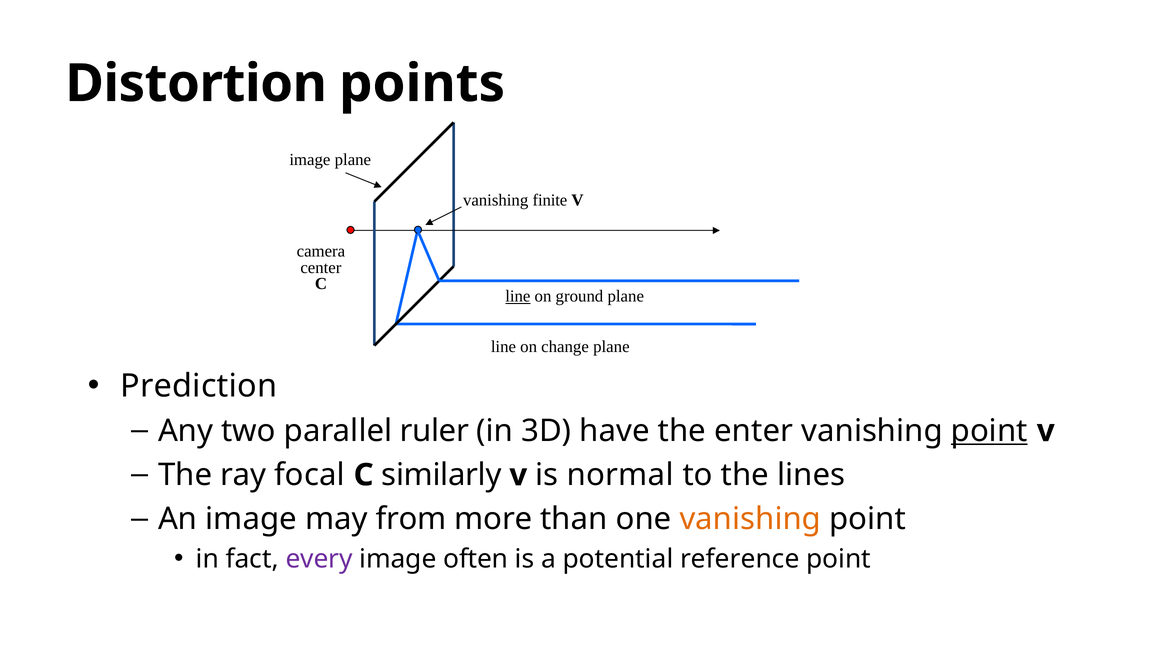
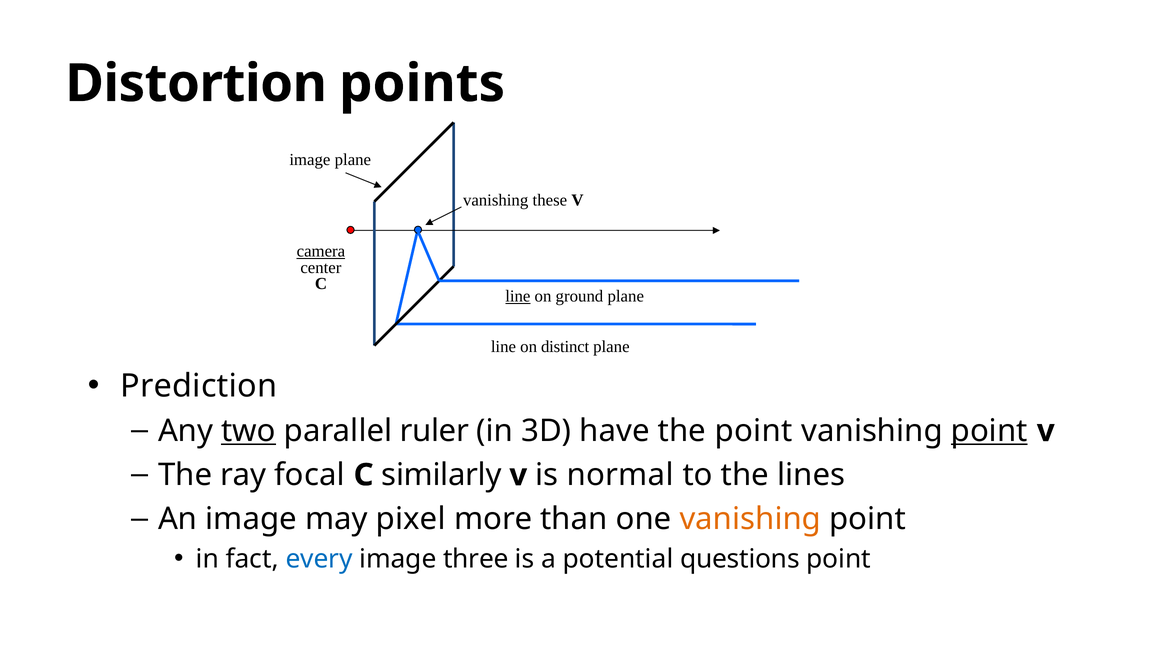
finite: finite -> these
camera underline: none -> present
change: change -> distinct
two underline: none -> present
the enter: enter -> point
from: from -> pixel
every colour: purple -> blue
often: often -> three
reference: reference -> questions
